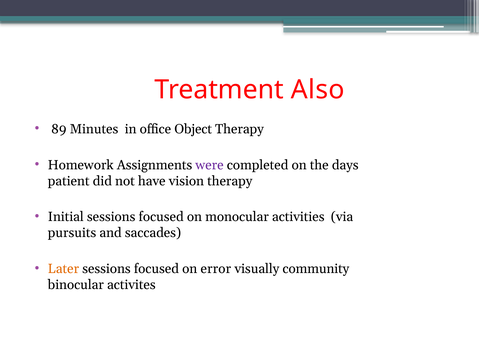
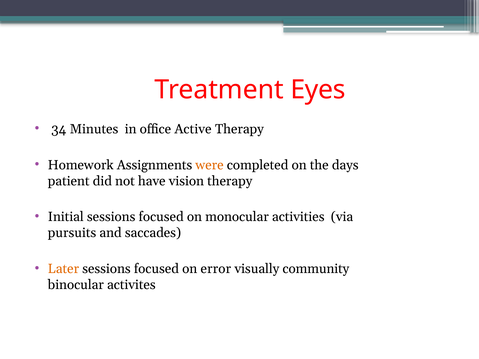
Also: Also -> Eyes
89: 89 -> 34
Object: Object -> Active
were colour: purple -> orange
